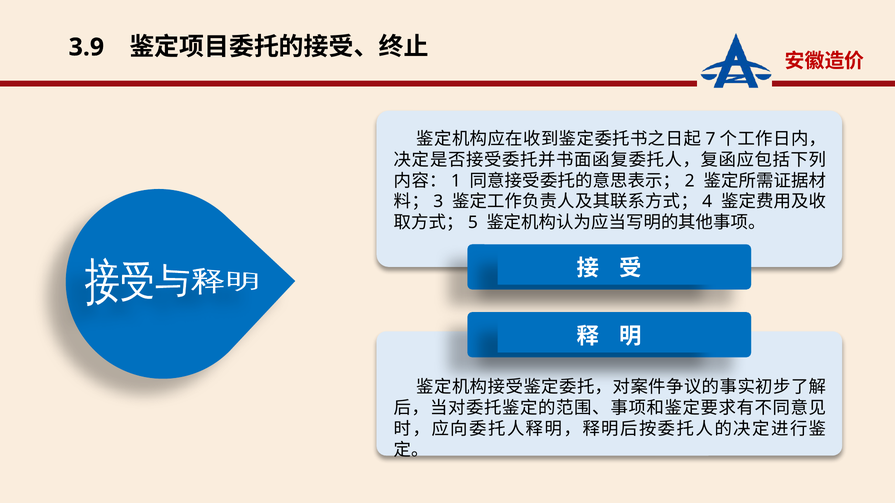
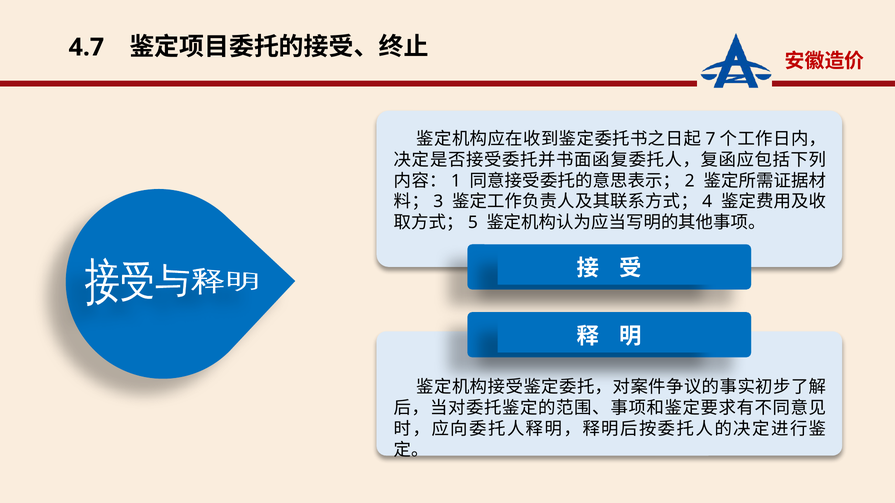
3.9: 3.9 -> 4.7
